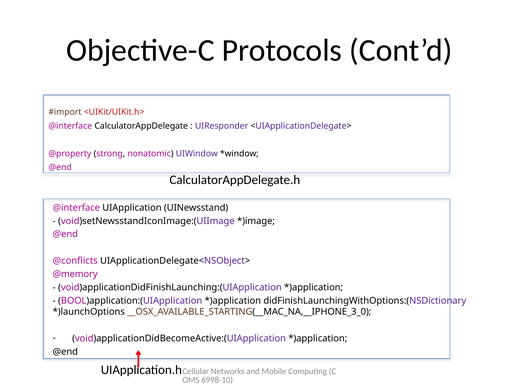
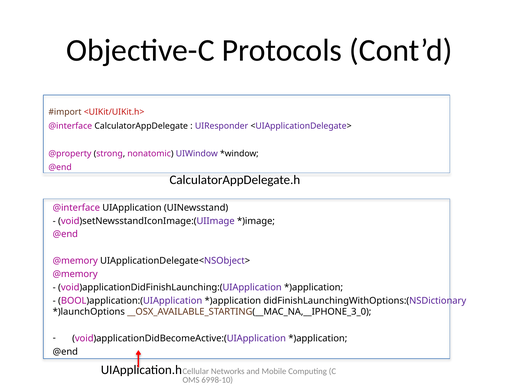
@conflicts at (75, 261): @conflicts -> @memory
